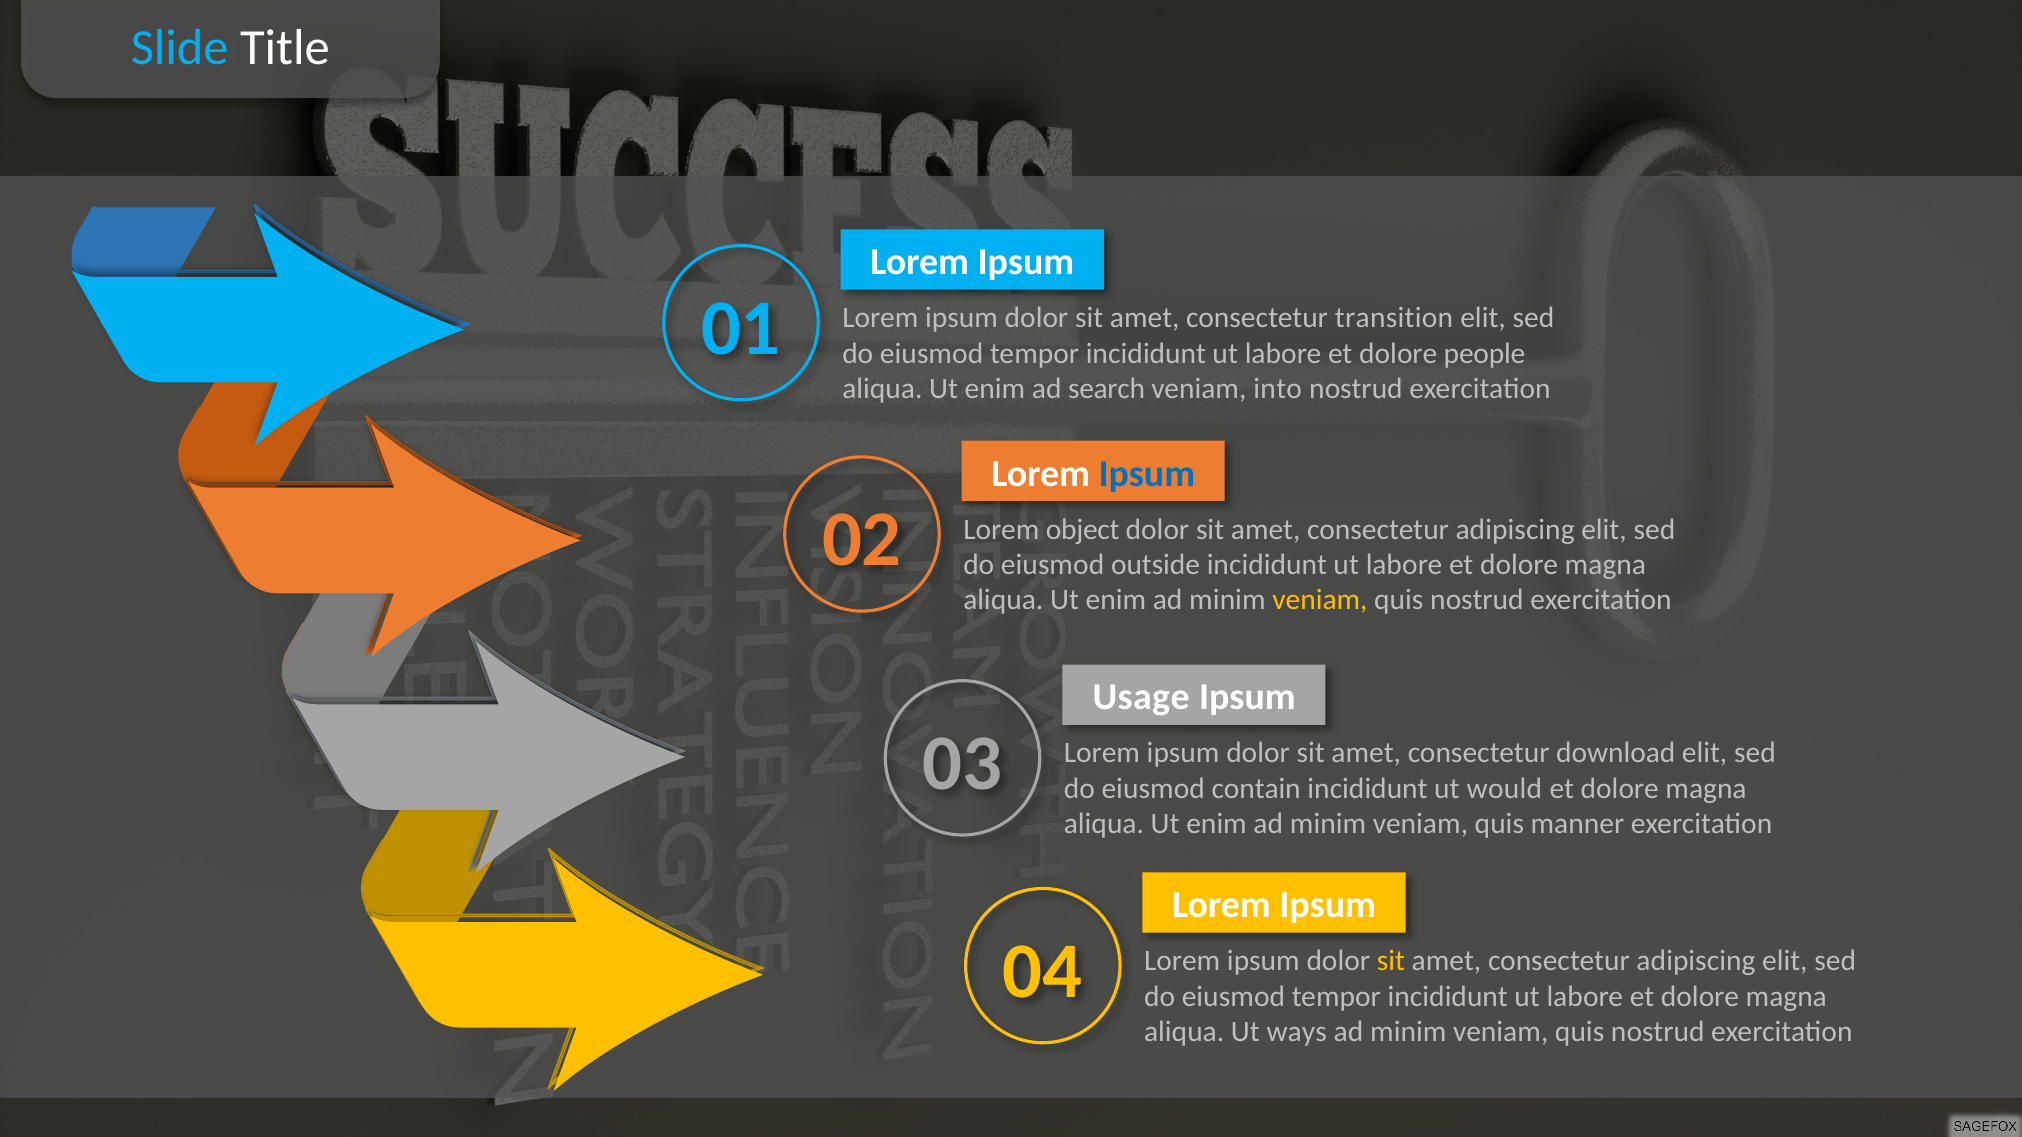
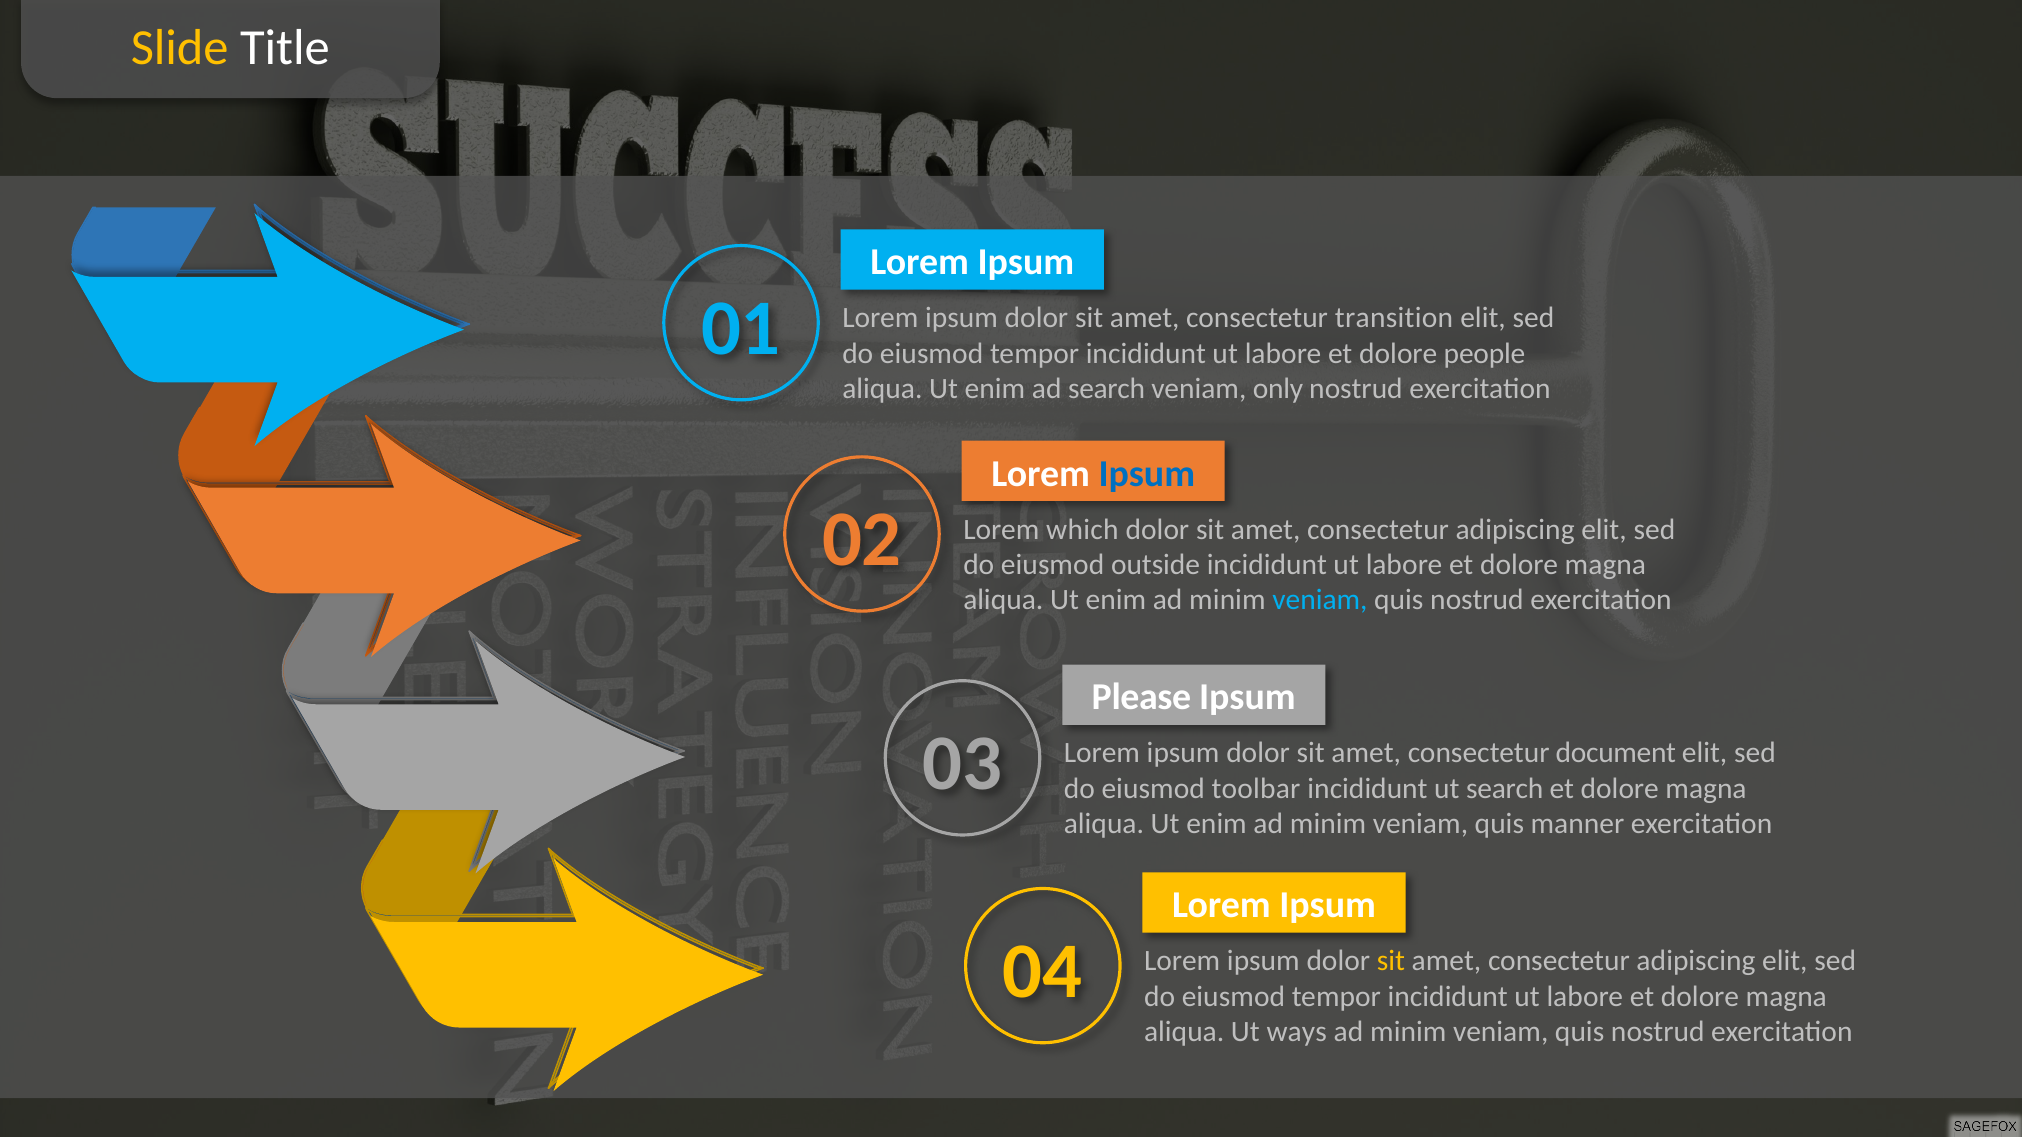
Slide colour: light blue -> yellow
into: into -> only
object: object -> which
veniam at (1320, 600) colour: yellow -> light blue
Usage: Usage -> Please
download: download -> document
contain: contain -> toolbar
ut would: would -> search
